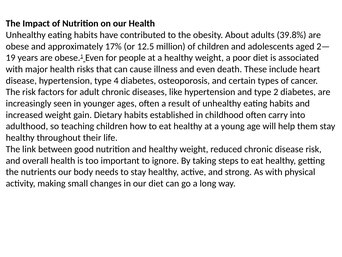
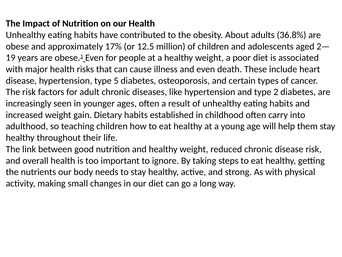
39.8%: 39.8% -> 36.8%
4: 4 -> 5
